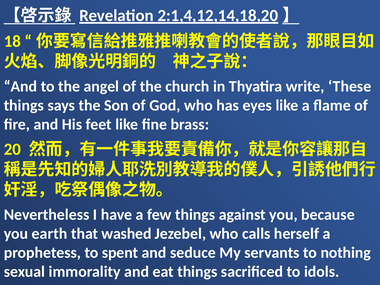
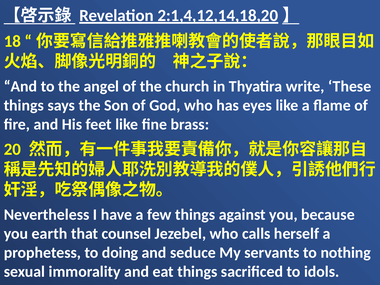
washed: washed -> counsel
spent: spent -> doing
